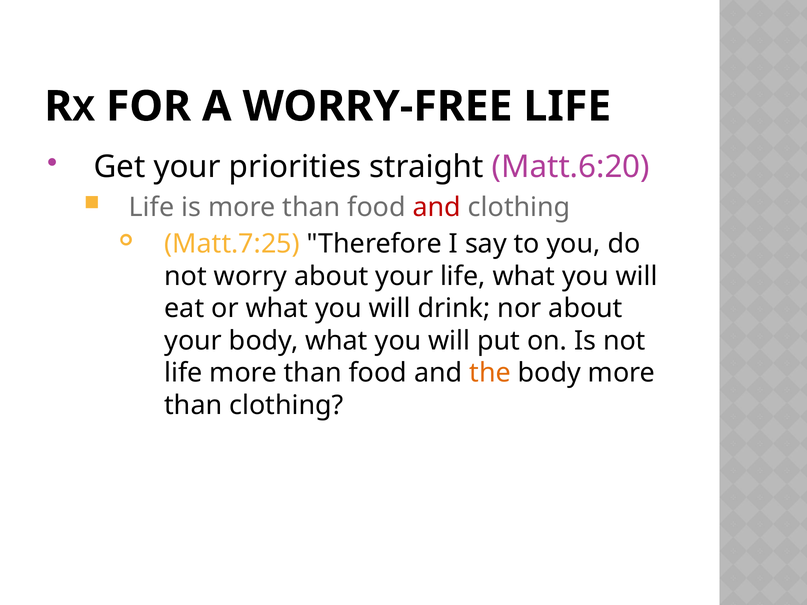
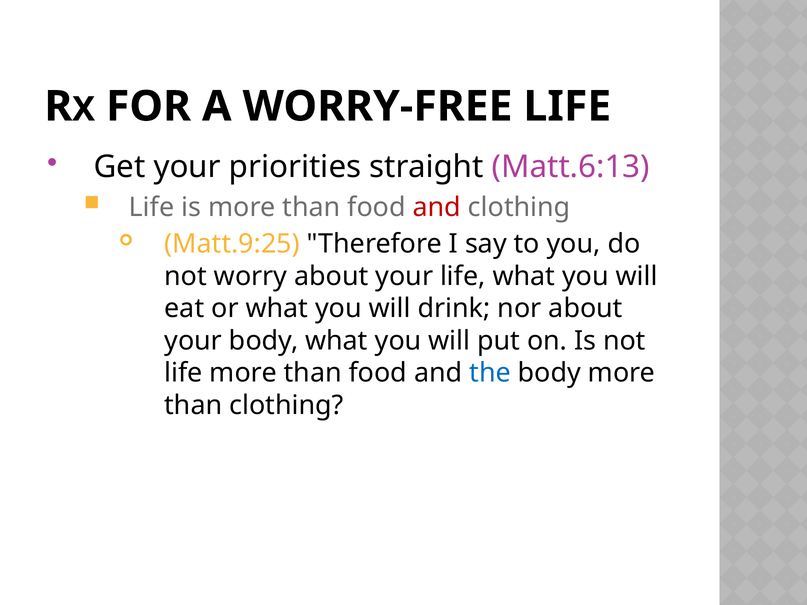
Matt.6:20: Matt.6:20 -> Matt.6:13
Matt.7:25: Matt.7:25 -> Matt.9:25
the colour: orange -> blue
